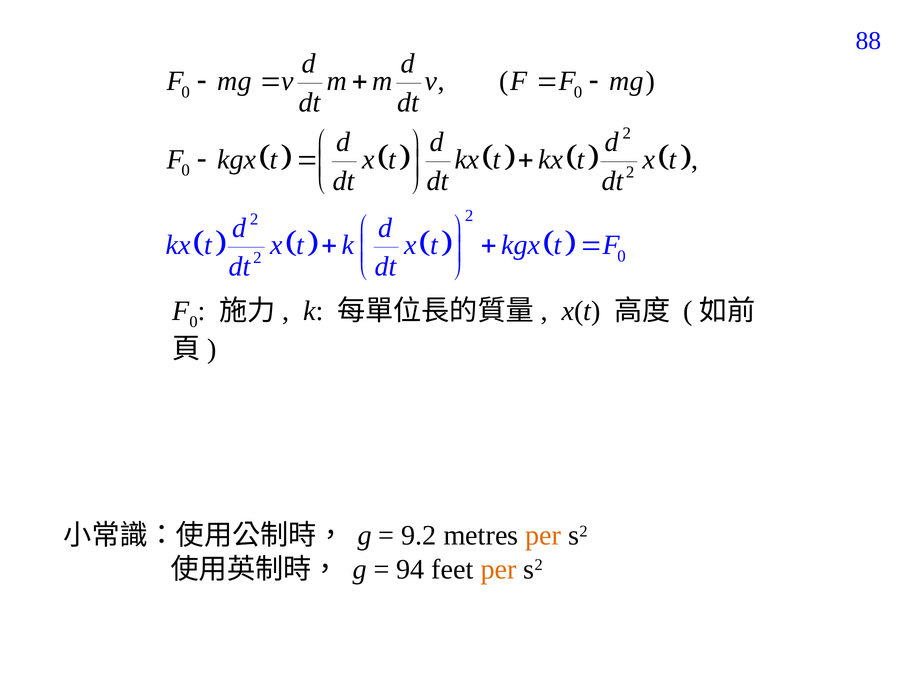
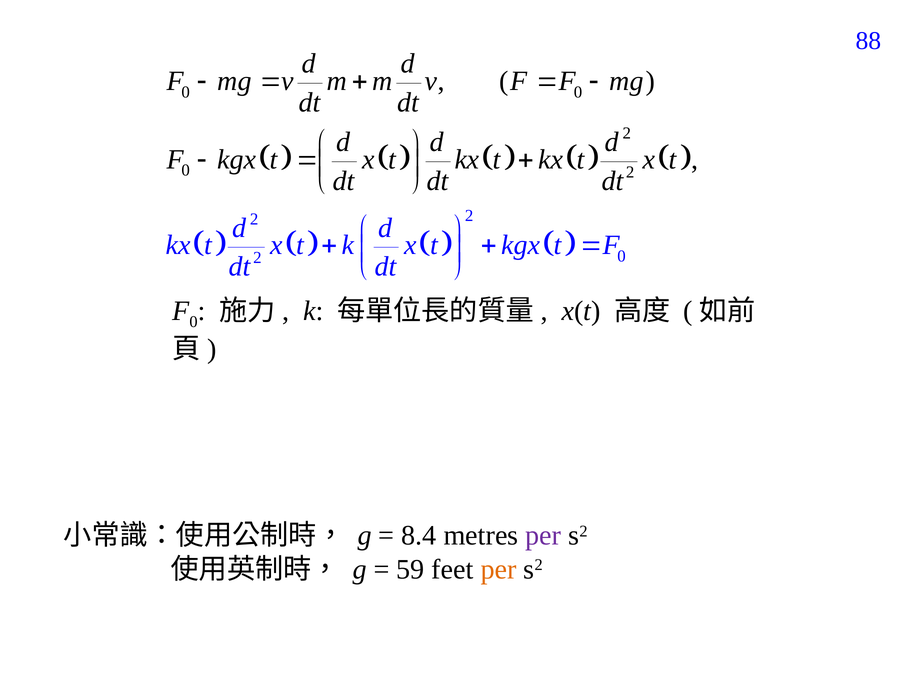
9.2: 9.2 -> 8.4
per at (543, 536) colour: orange -> purple
94: 94 -> 59
